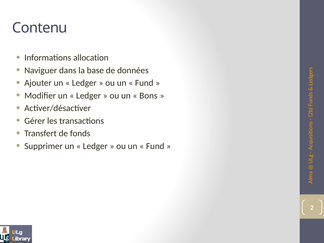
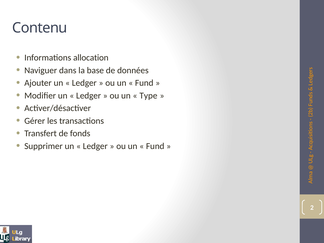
Bons: Bons -> Type
